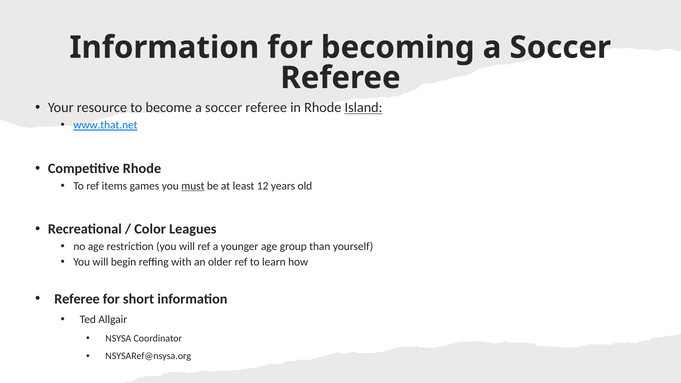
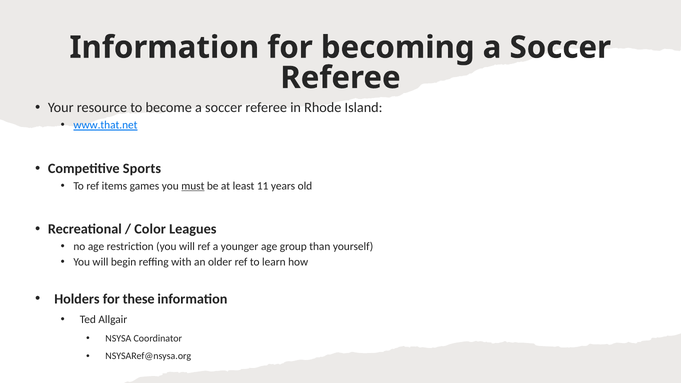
Island underline: present -> none
Competitive Rhode: Rhode -> Sports
12: 12 -> 11
Referee at (77, 299): Referee -> Holders
short: short -> these
